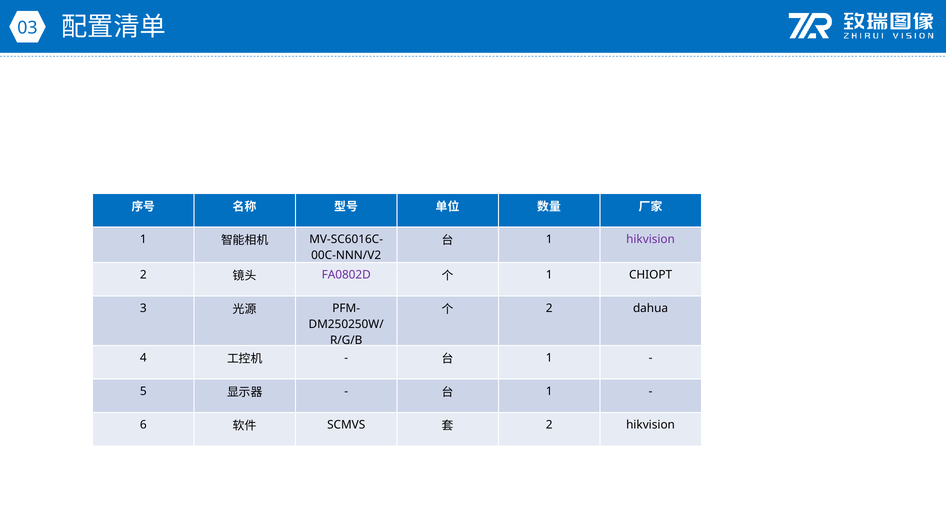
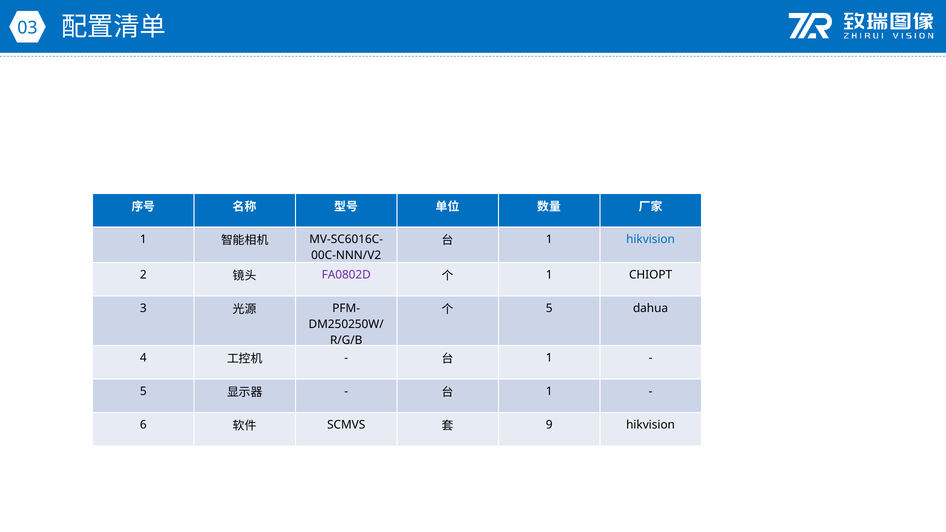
hikvision at (651, 239) colour: purple -> blue
2 at (549, 308): 2 -> 5
2 at (549, 425): 2 -> 9
